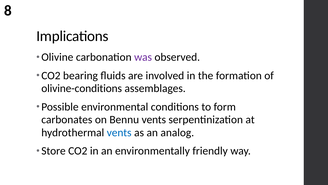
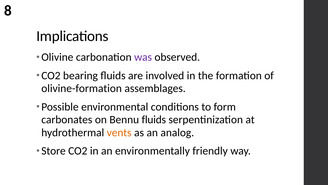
olivine-conditions: olivine-conditions -> olivine-formation
Bennu vents: vents -> fluids
vents at (119, 132) colour: blue -> orange
